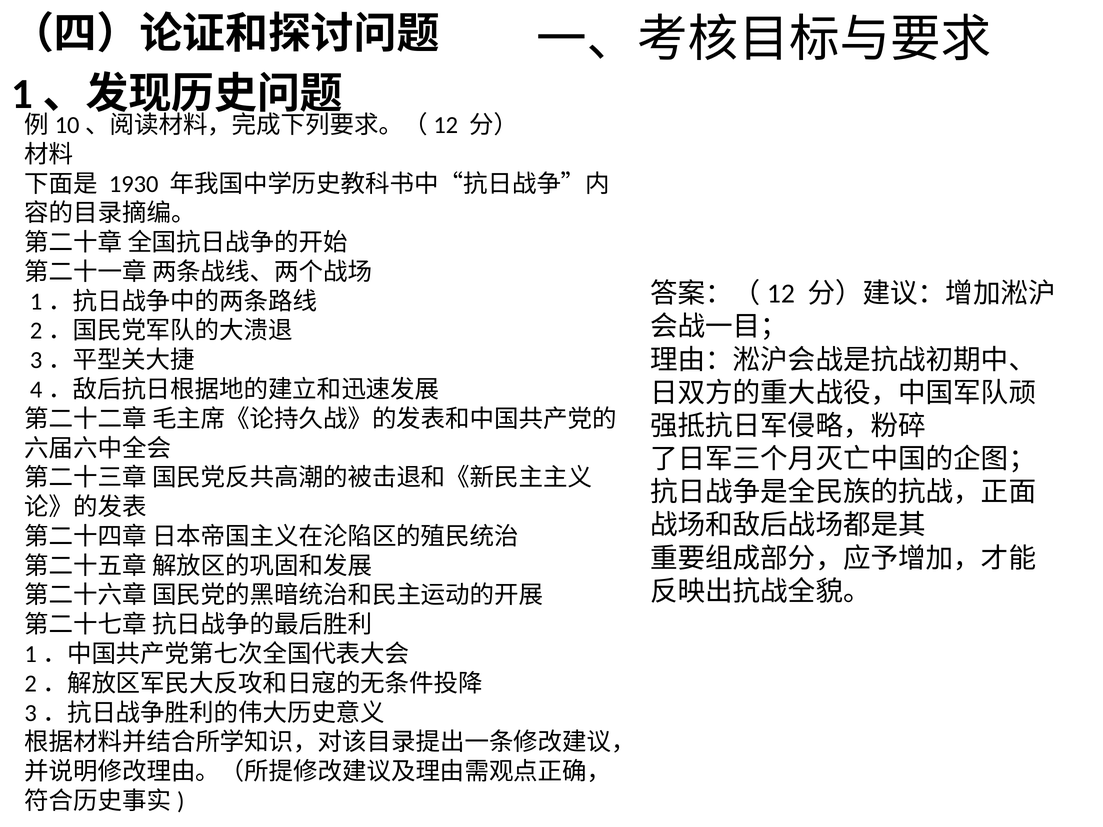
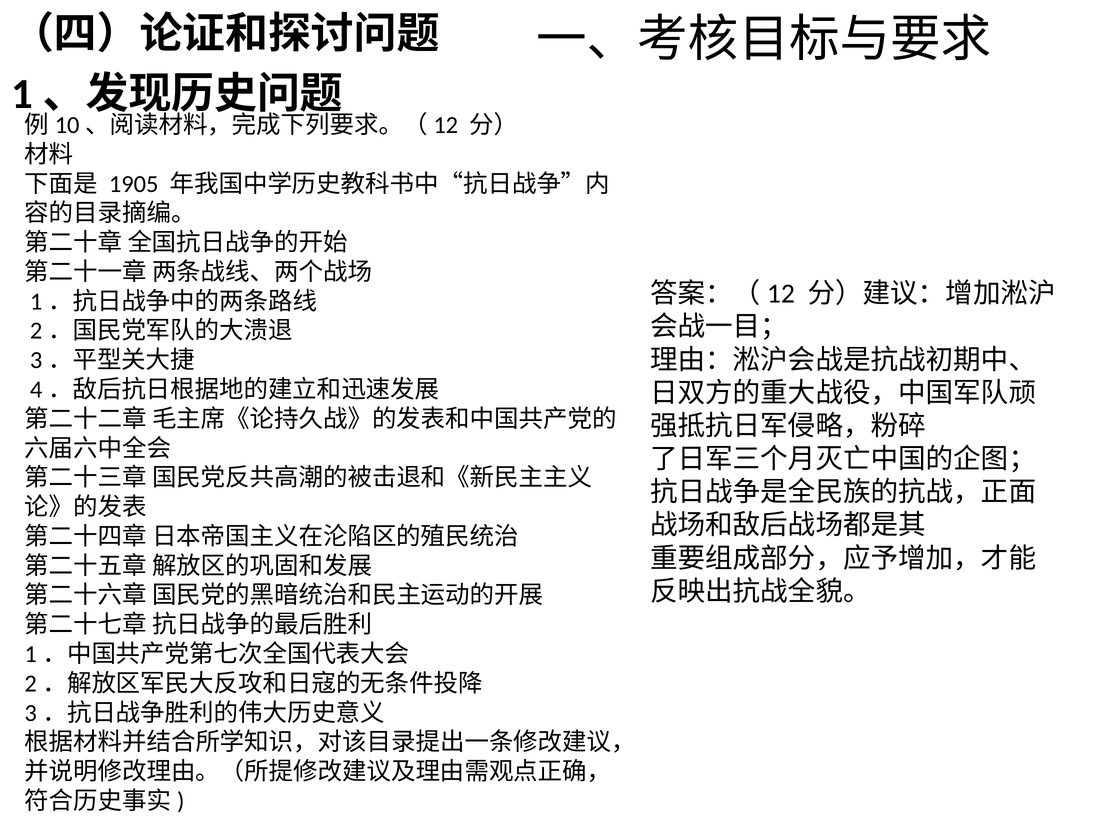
1930: 1930 -> 1905
